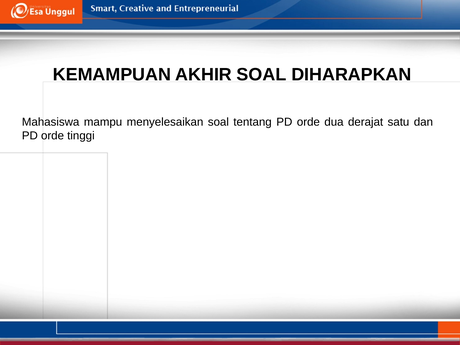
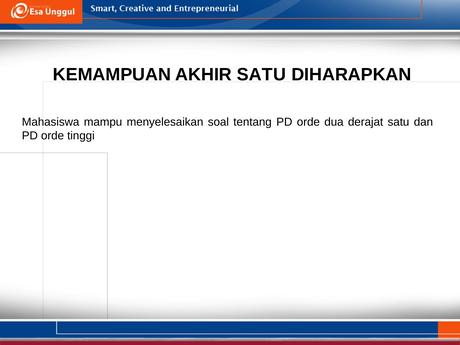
AKHIR SOAL: SOAL -> SATU
